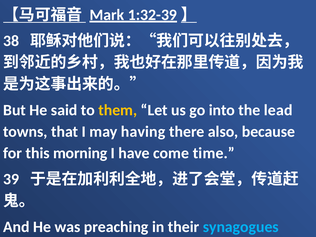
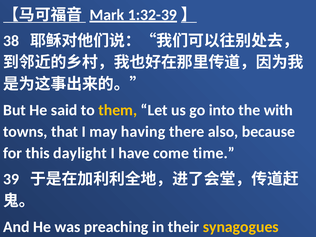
lead: lead -> with
morning: morning -> daylight
synagogues colour: light blue -> yellow
